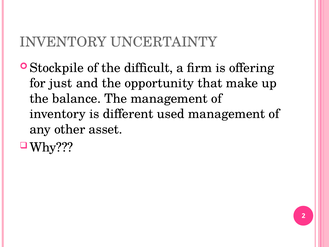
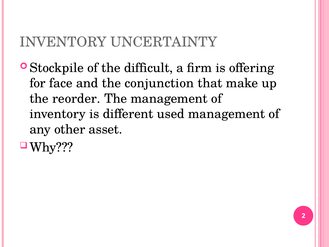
just: just -> face
opportunity: opportunity -> conjunction
balance: balance -> reorder
